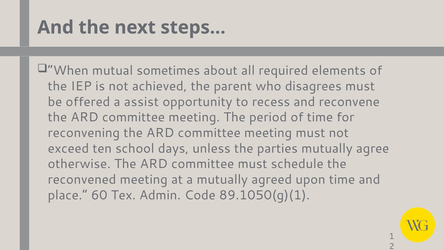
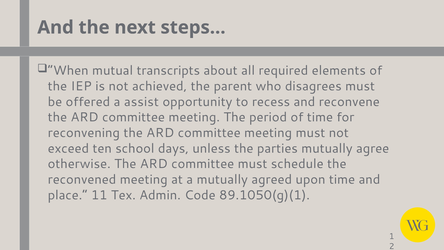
sometimes: sometimes -> transcripts
60: 60 -> 11
